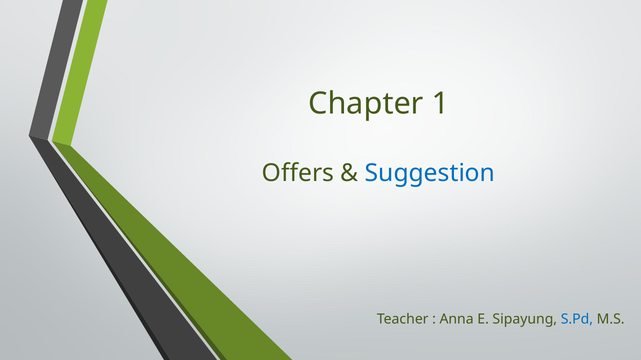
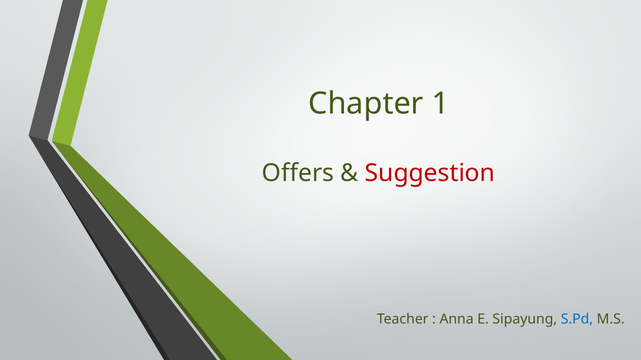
Suggestion colour: blue -> red
